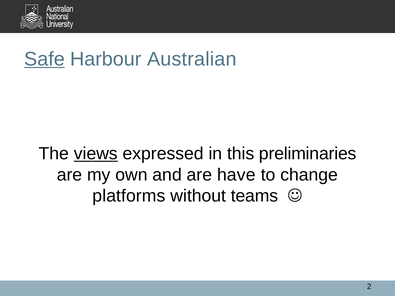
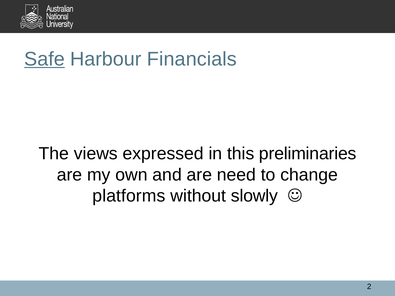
Australian: Australian -> Financials
views underline: present -> none
have: have -> need
teams: teams -> slowly
